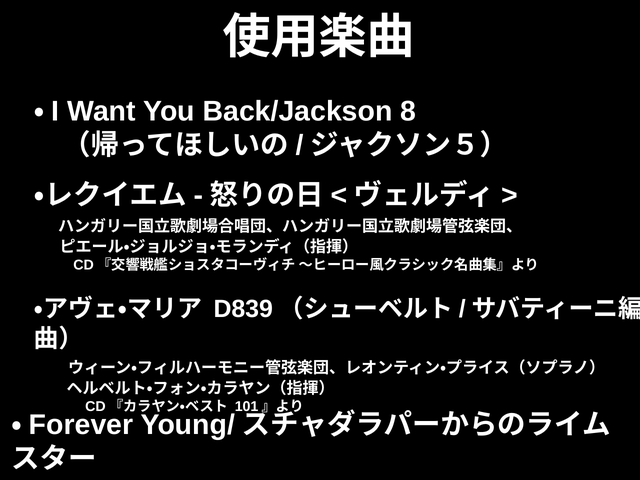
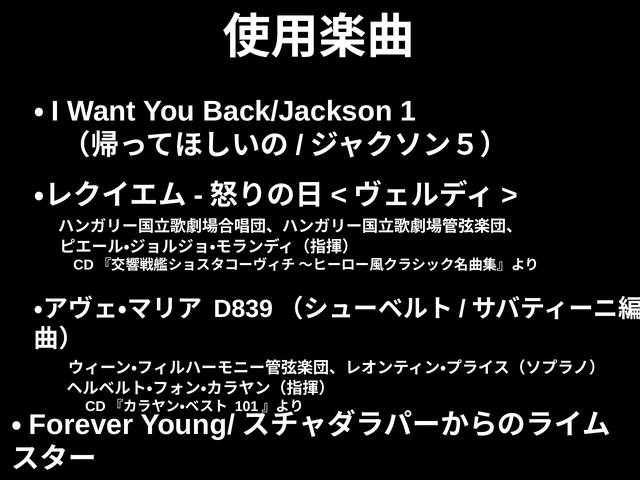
8: 8 -> 1
